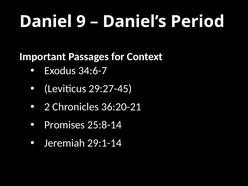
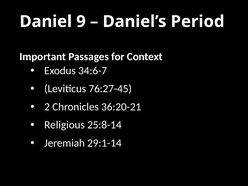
29:27-45: 29:27-45 -> 76:27-45
Promises: Promises -> Religious
